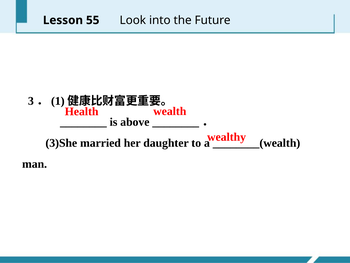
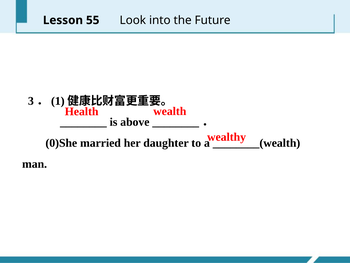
3)She: 3)She -> 0)She
